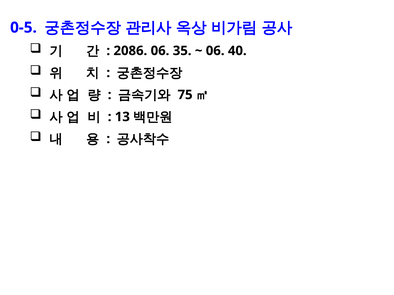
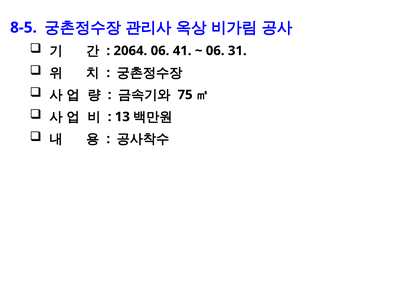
0-5: 0-5 -> 8-5
2086: 2086 -> 2064
35: 35 -> 41
40: 40 -> 31
